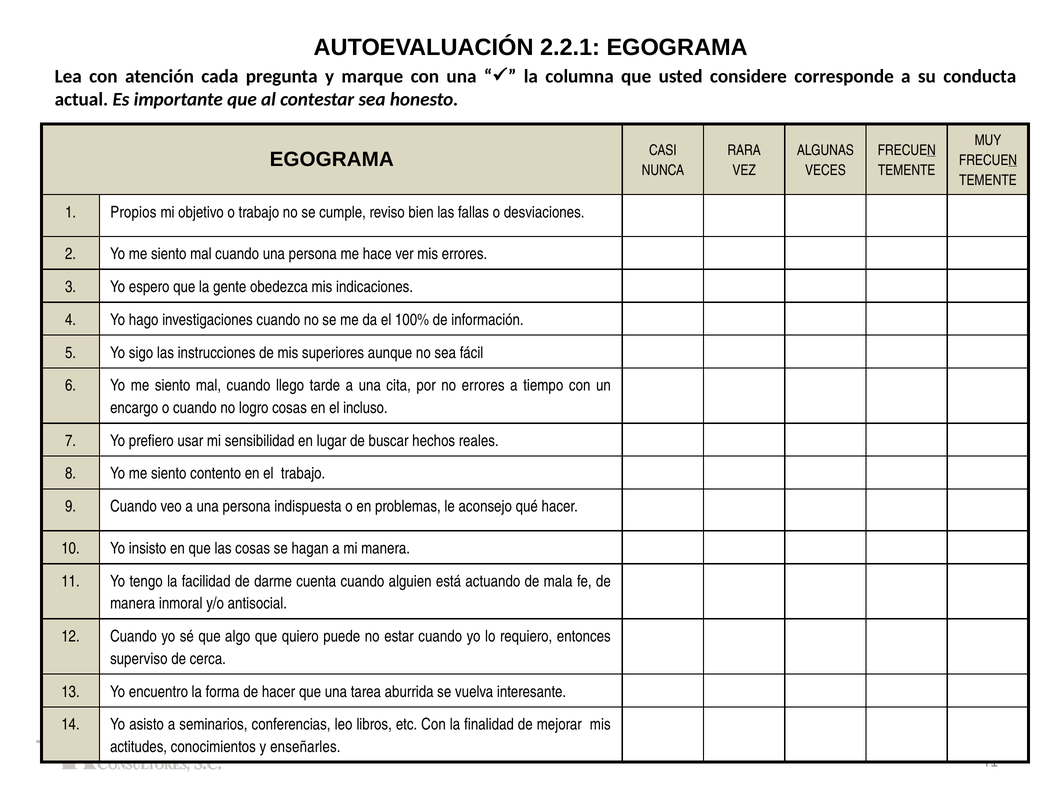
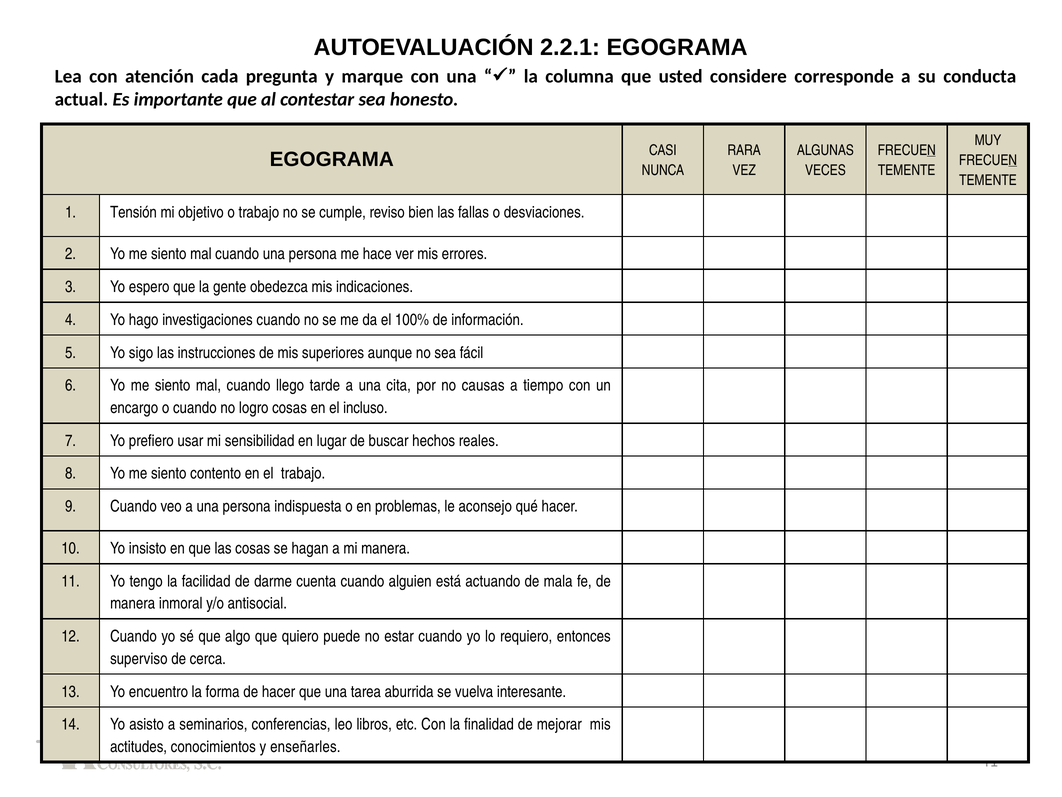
Propios: Propios -> Tensión
no errores: errores -> causas
